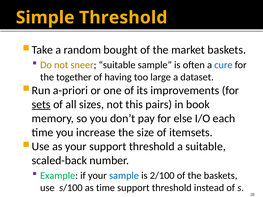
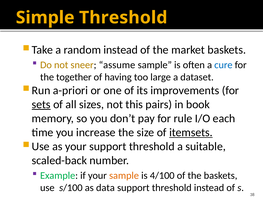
random bought: bought -> instead
sneer suitable: suitable -> assume
else: else -> rule
itemsets underline: none -> present
sample at (124, 176) colour: blue -> orange
2/100: 2/100 -> 4/100
as time: time -> data
